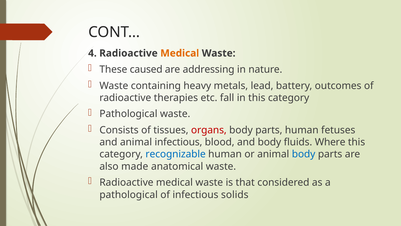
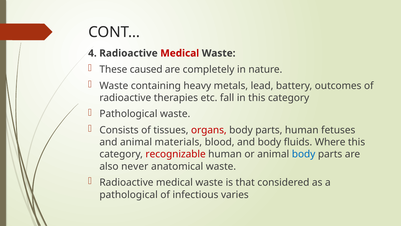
Medical at (180, 53) colour: orange -> red
addressing: addressing -> completely
animal infectious: infectious -> materials
recognizable colour: blue -> red
made: made -> never
solids: solids -> varies
